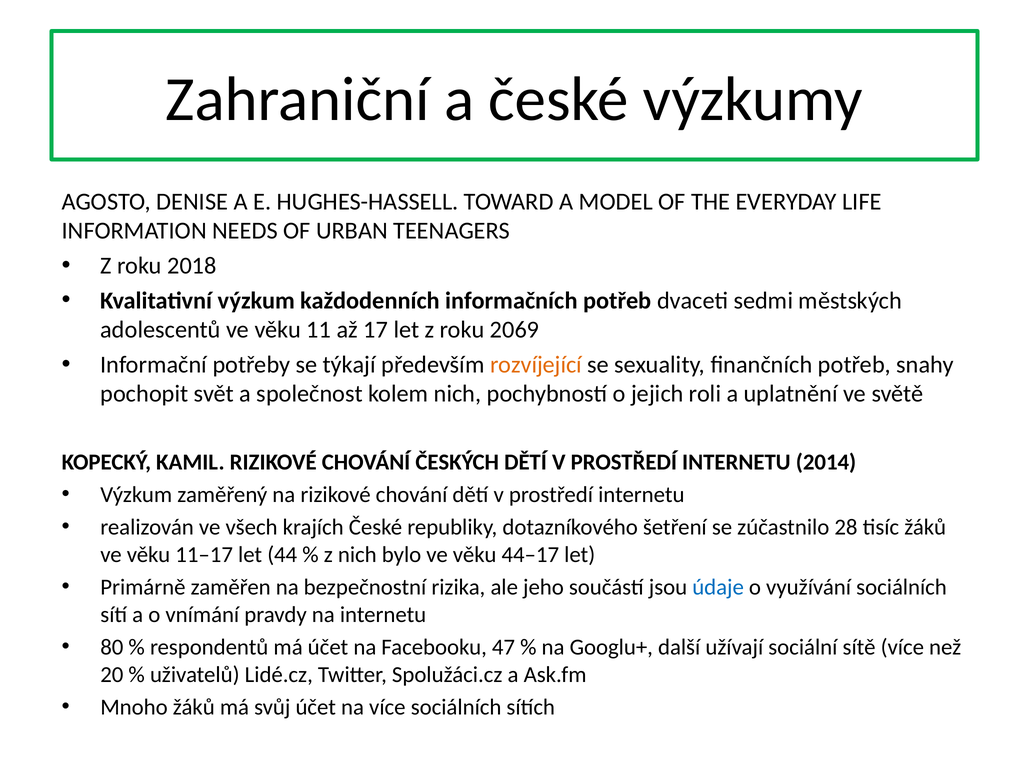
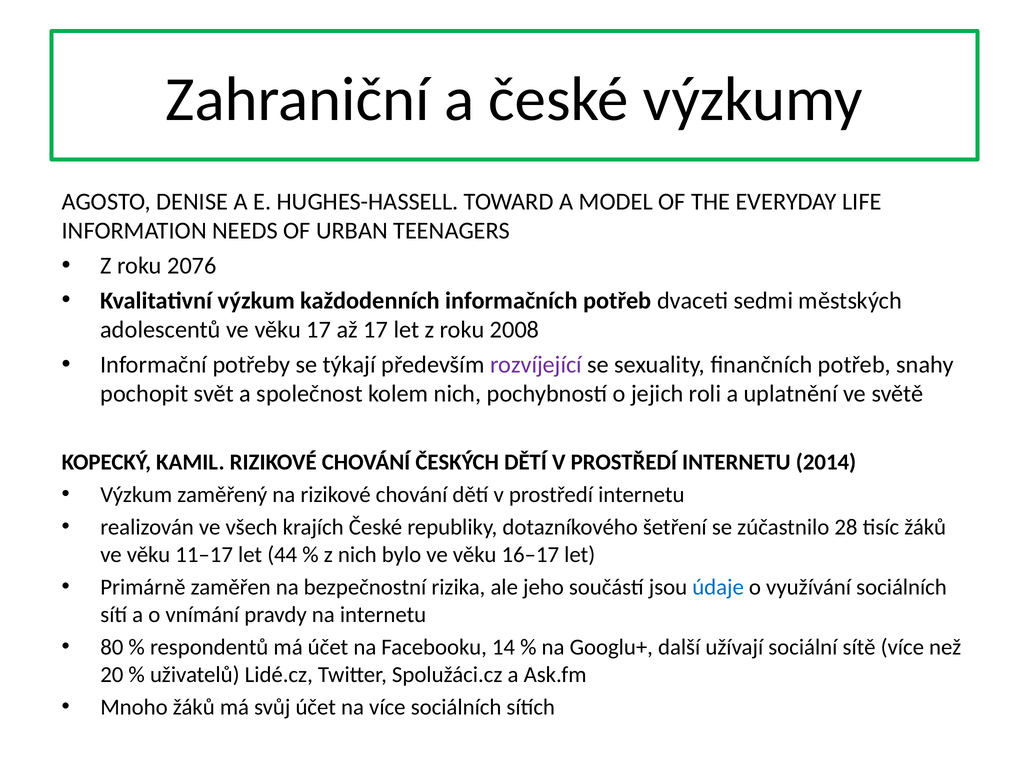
2018: 2018 -> 2076
věku 11: 11 -> 17
2069: 2069 -> 2008
rozvíjející colour: orange -> purple
44–17: 44–17 -> 16–17
47: 47 -> 14
